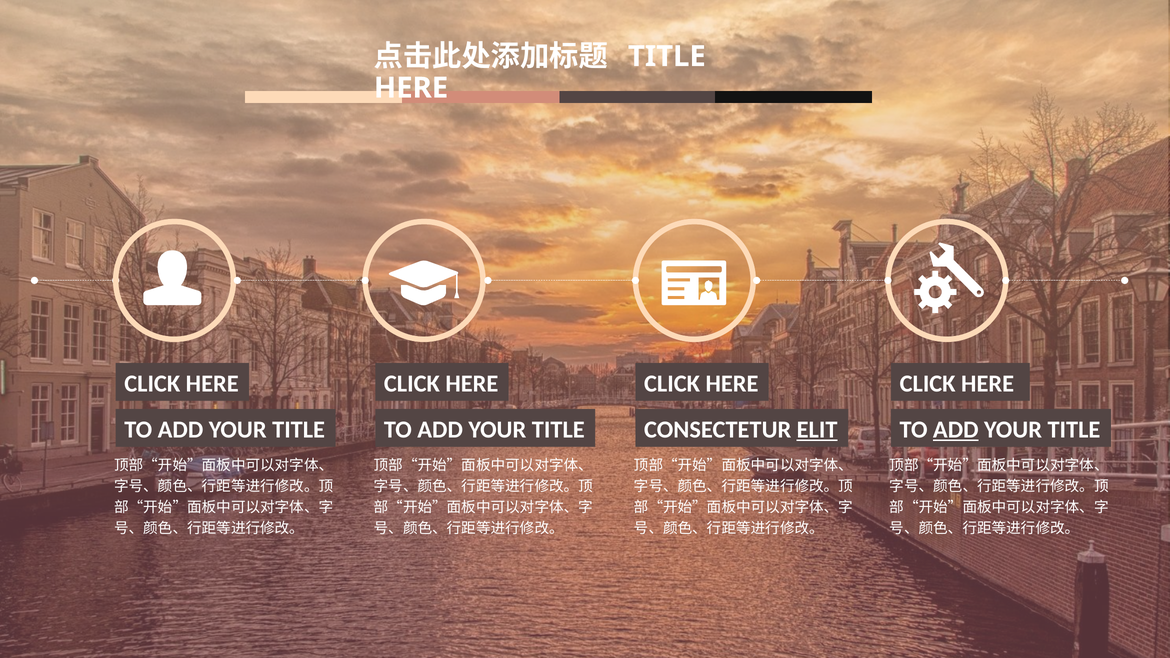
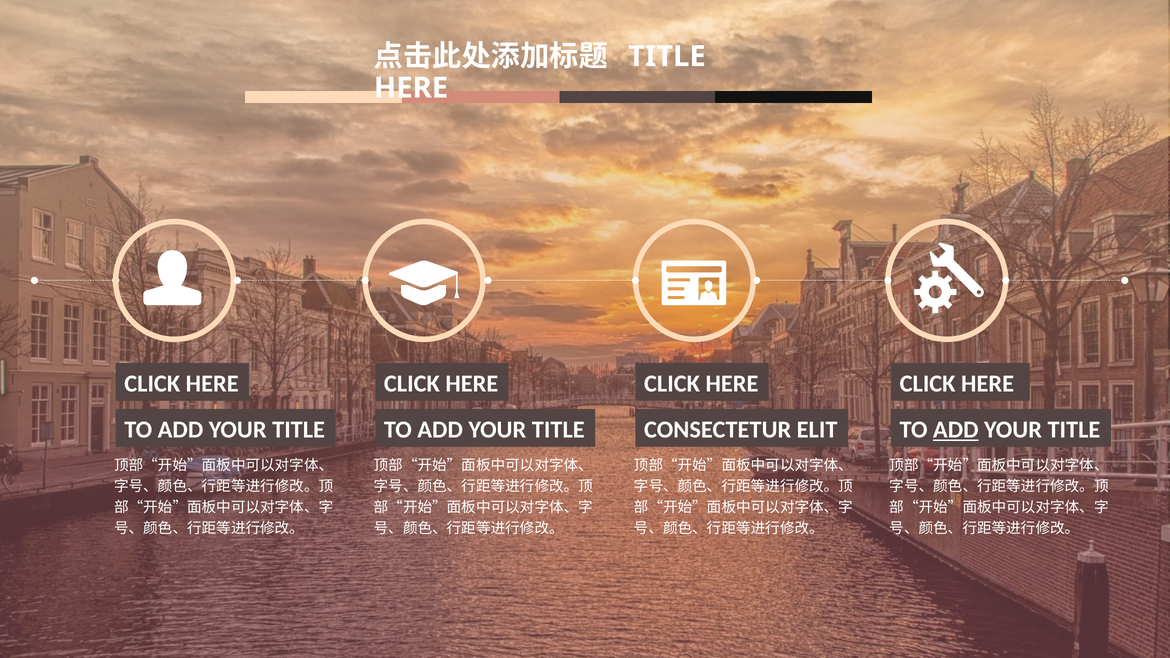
ELIT underline: present -> none
